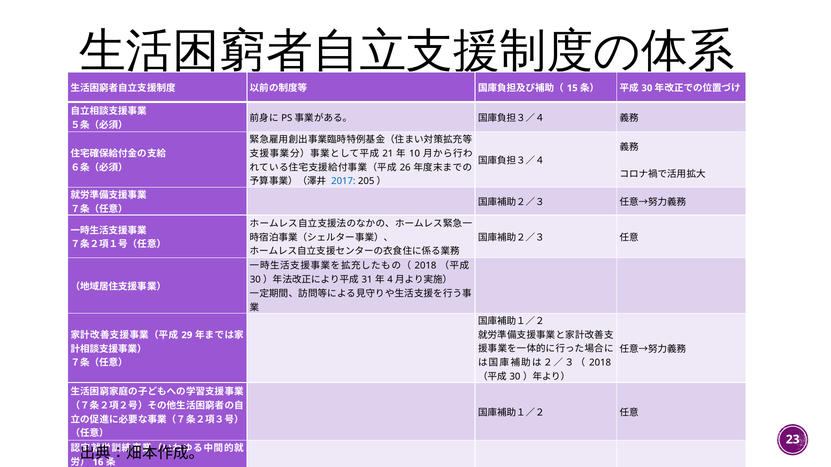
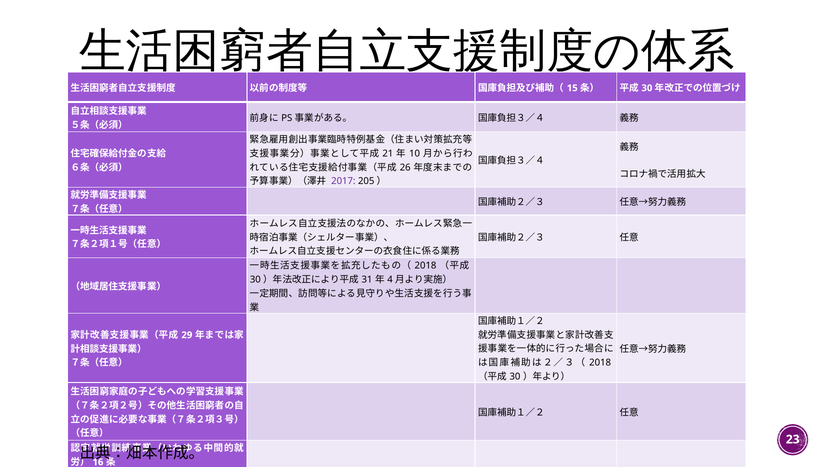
2017 colour: blue -> purple
